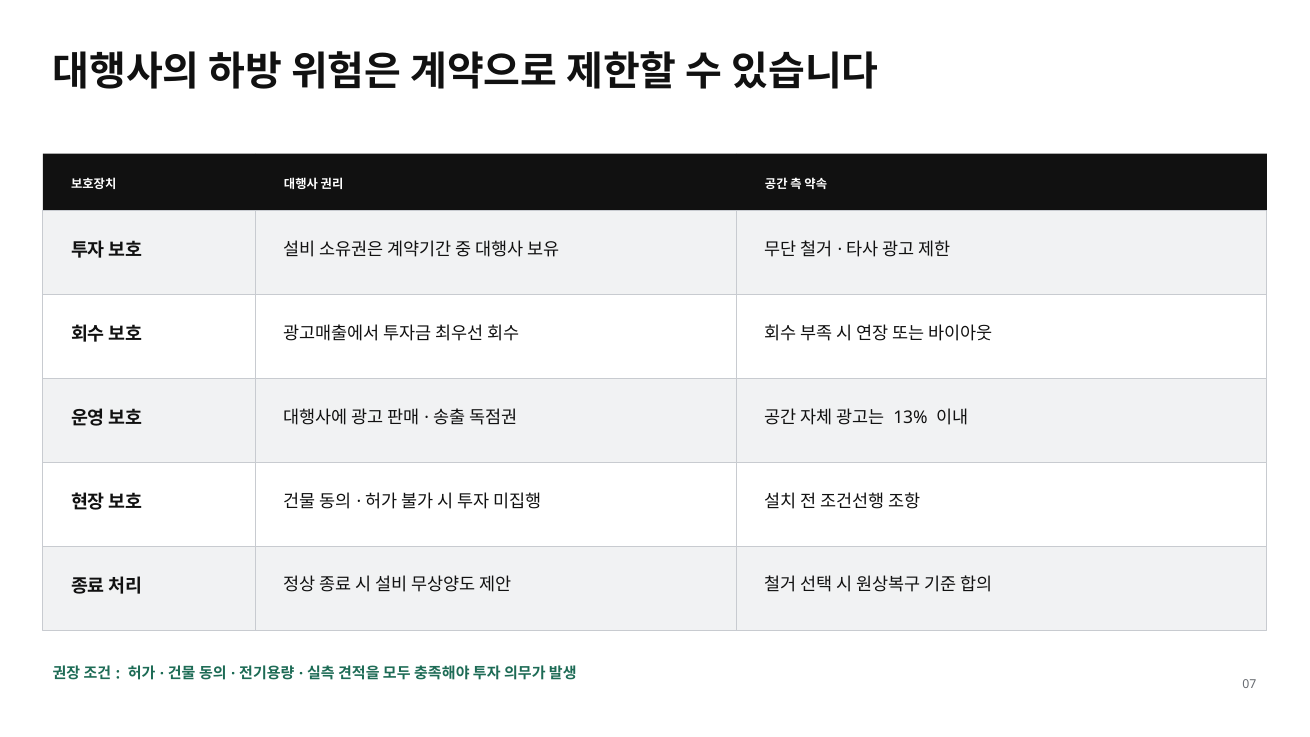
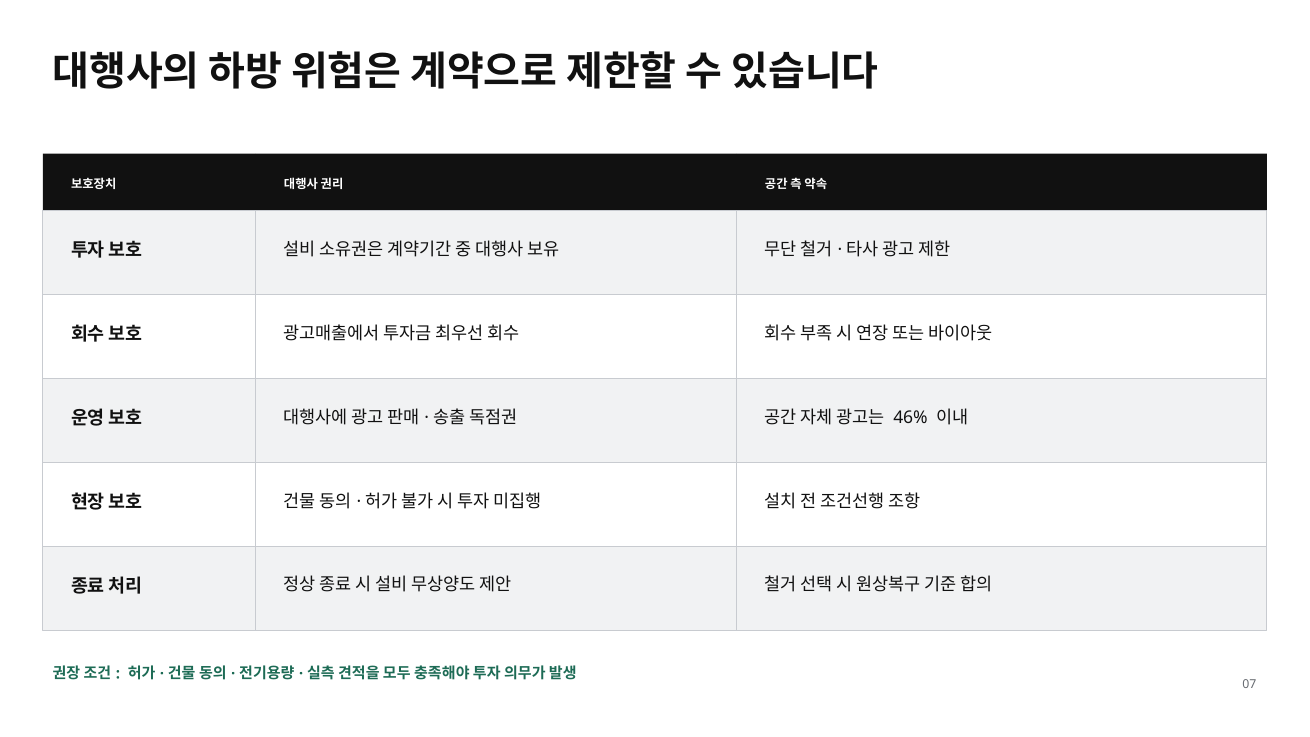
13%: 13% -> 46%
